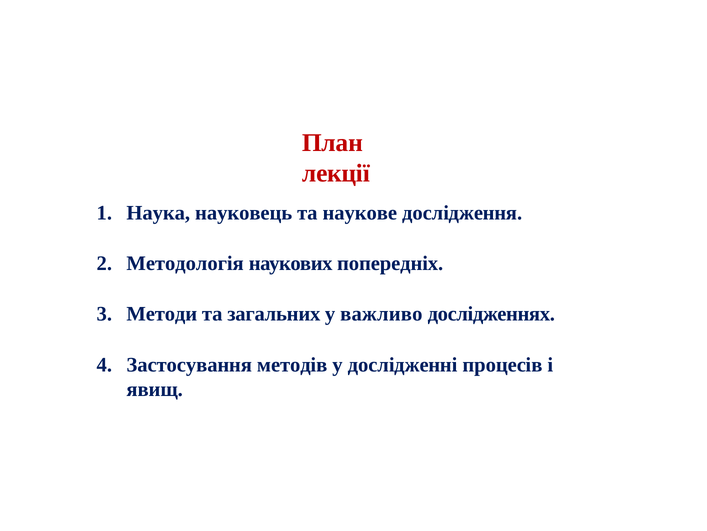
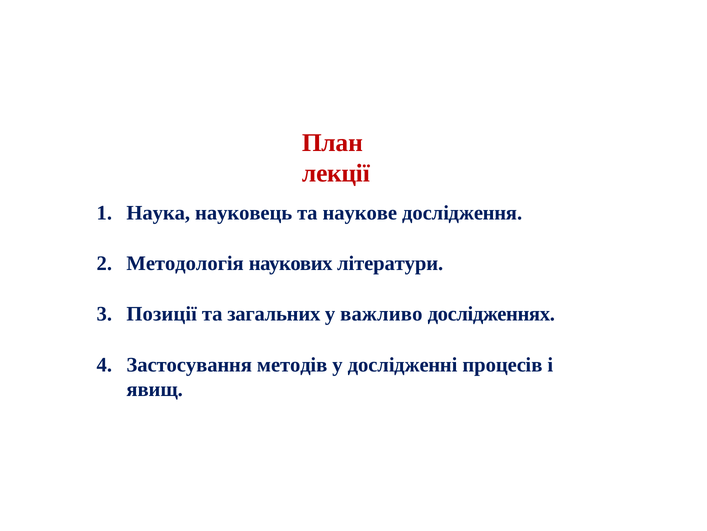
попередніх: попередніх -> літератури
Методи: Методи -> Позиції
